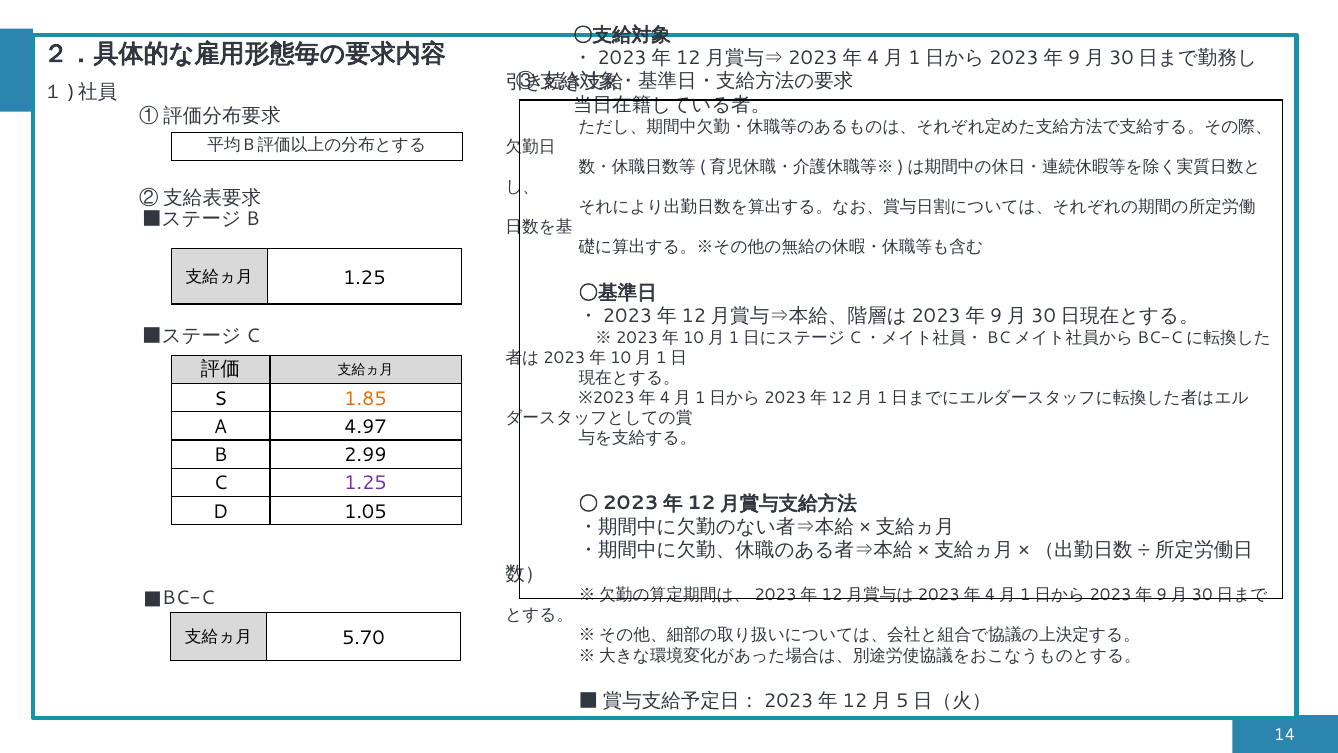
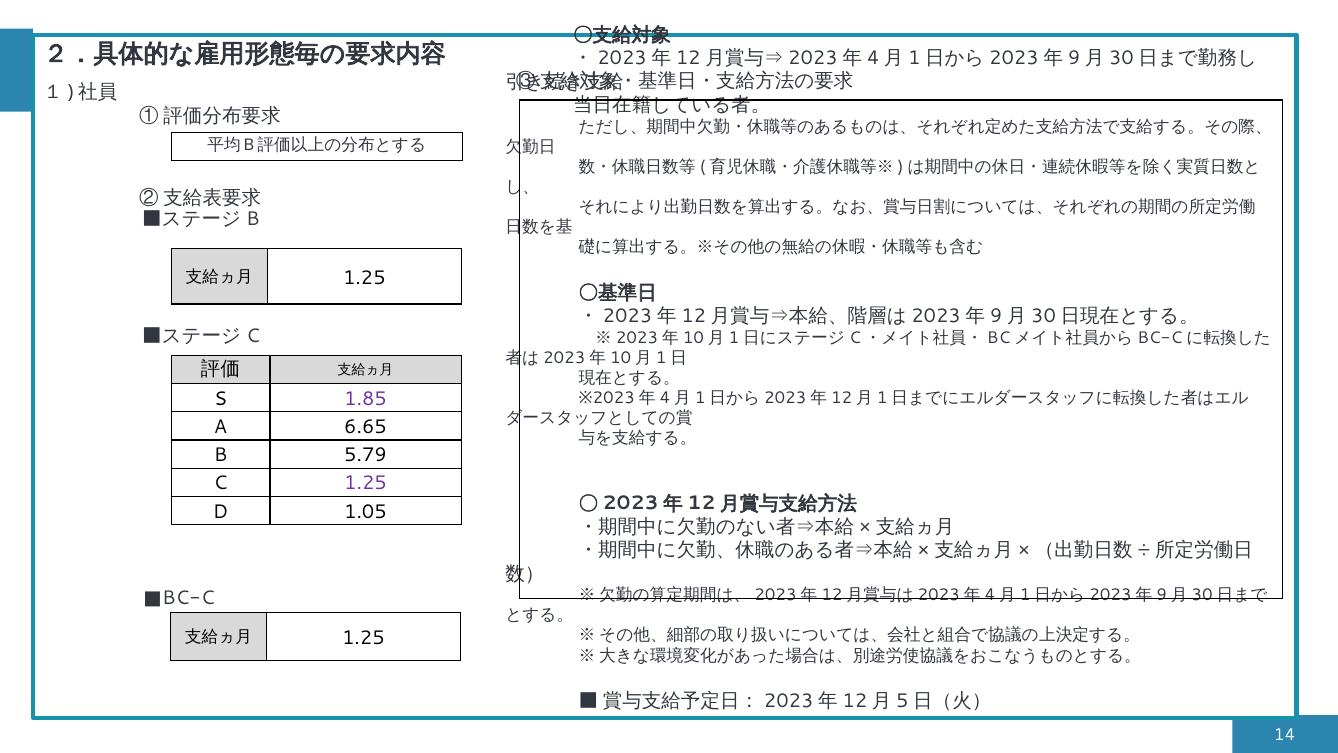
1.85 colour: orange -> purple
4.97: 4.97 -> 6.65
2.99: 2.99 -> 5.79
5.70 at (363, 638): 5.70 -> 1.25
